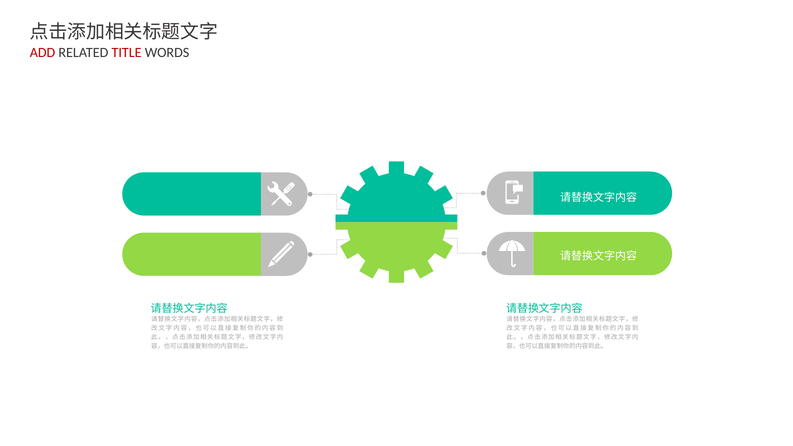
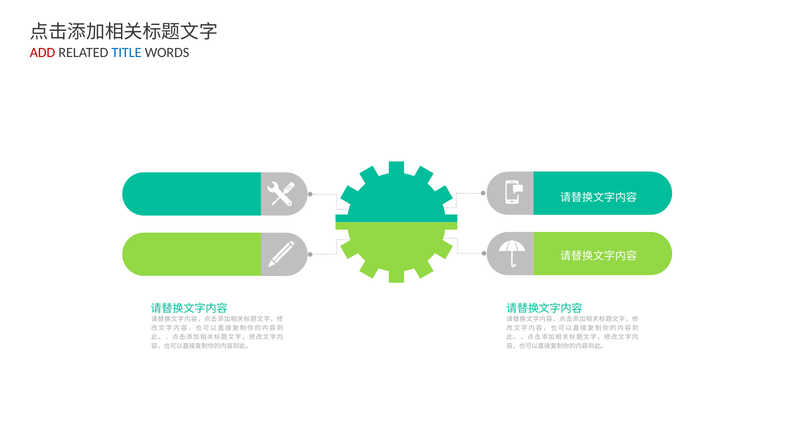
TITLE colour: red -> blue
